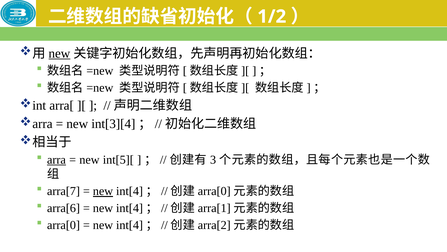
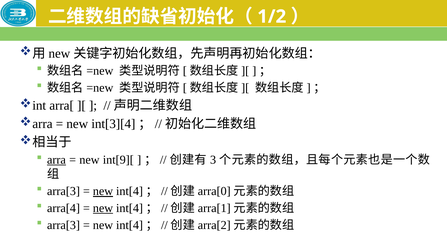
new at (59, 53) underline: present -> none
int[5][: int[5][ -> int[9][
arra[7 at (64, 191): arra[7 -> arra[3
arra[6: arra[6 -> arra[4
new at (103, 208) underline: none -> present
arra[0 at (64, 225): arra[0 -> arra[3
